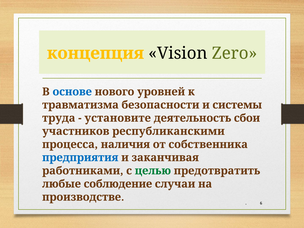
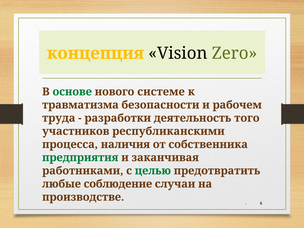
основе colour: blue -> green
уровней: уровней -> системе
системы: системы -> рабочем
установите: установите -> разработки
сбои: сбои -> того
предприятия colour: blue -> green
